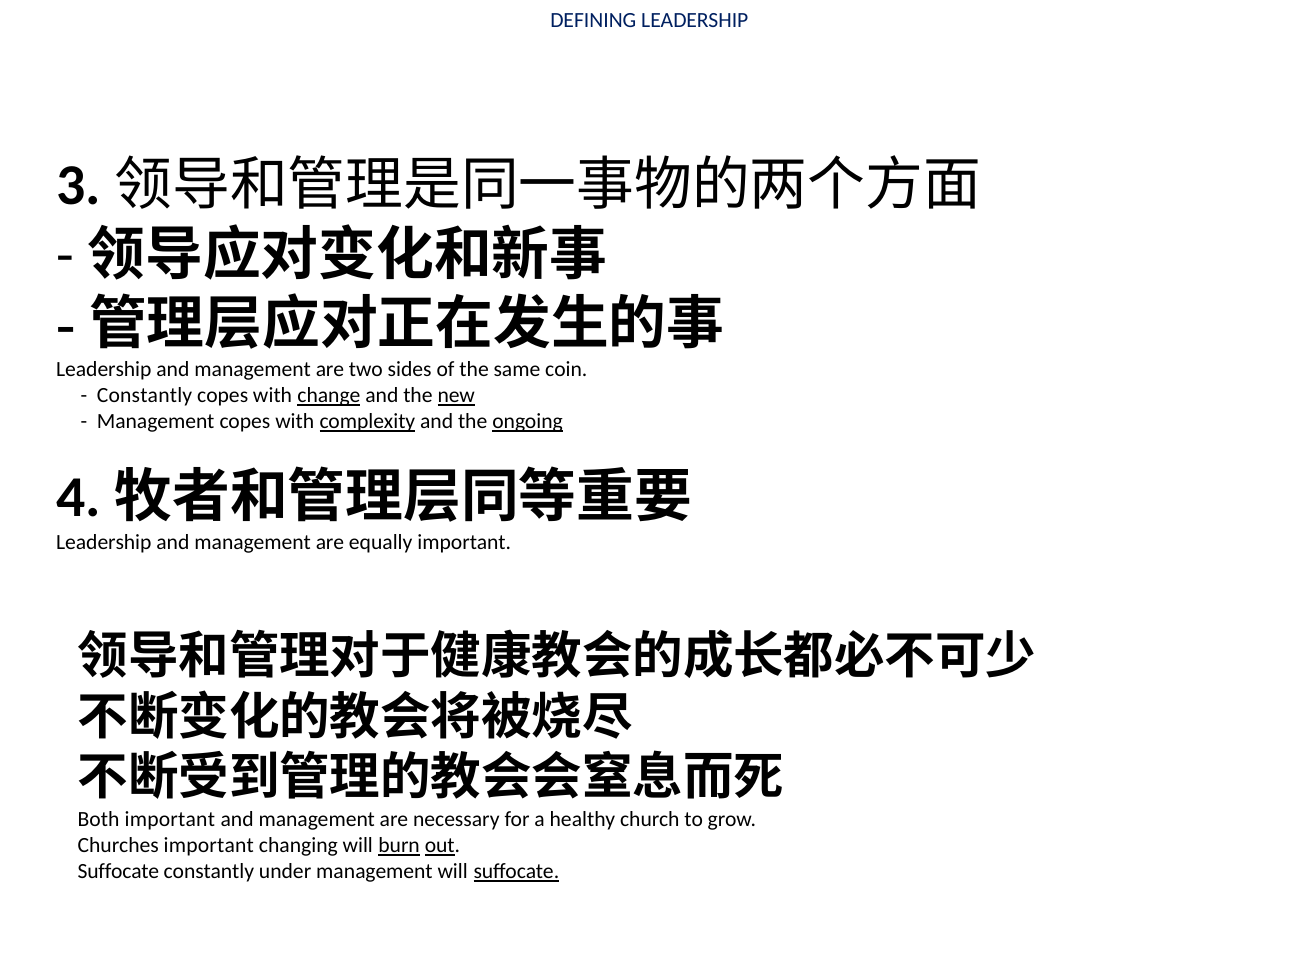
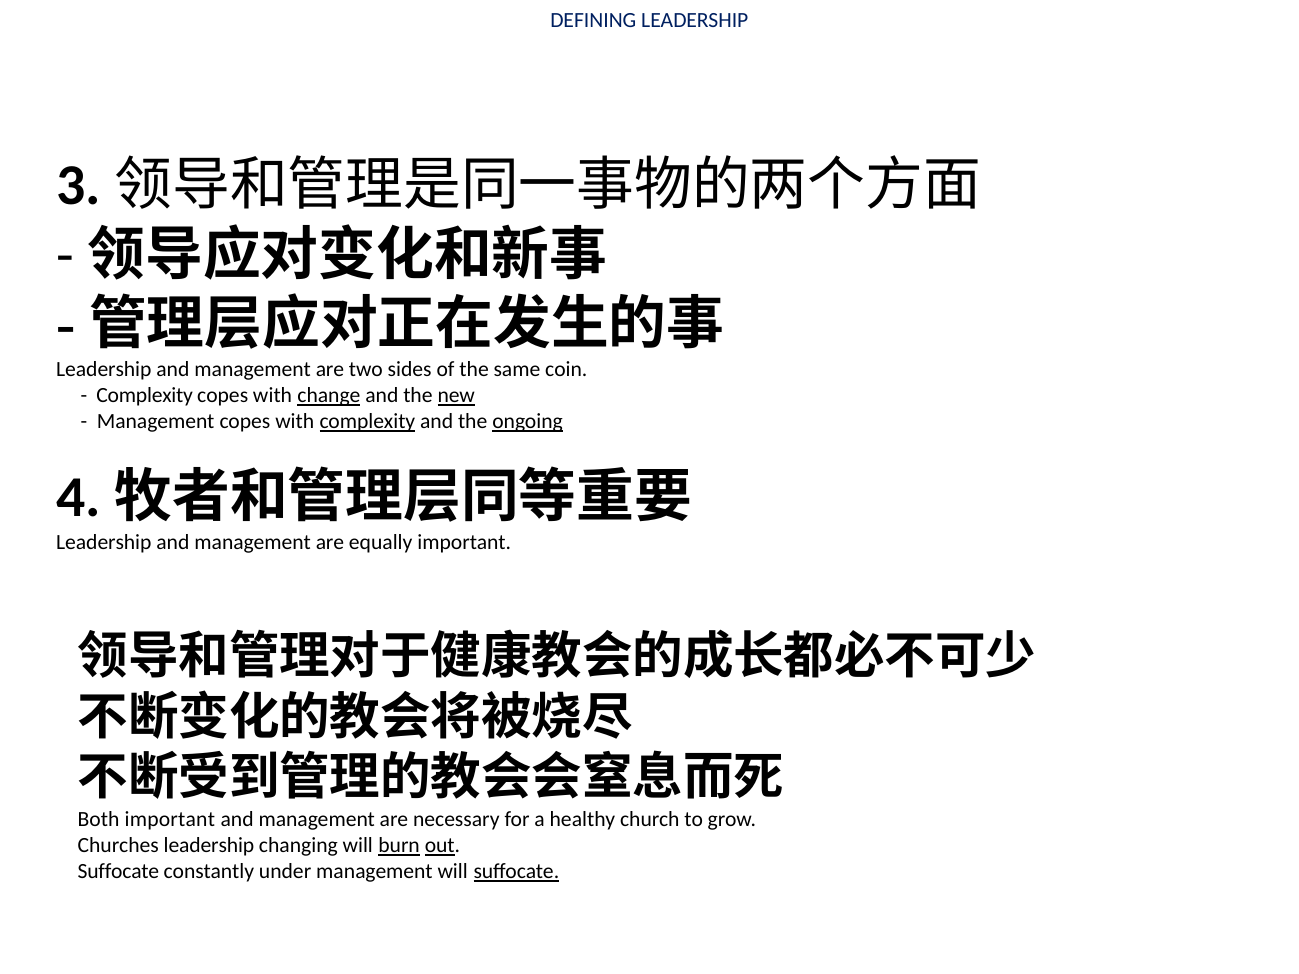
Constantly at (144, 395): Constantly -> Complexity
Churches important: important -> leadership
